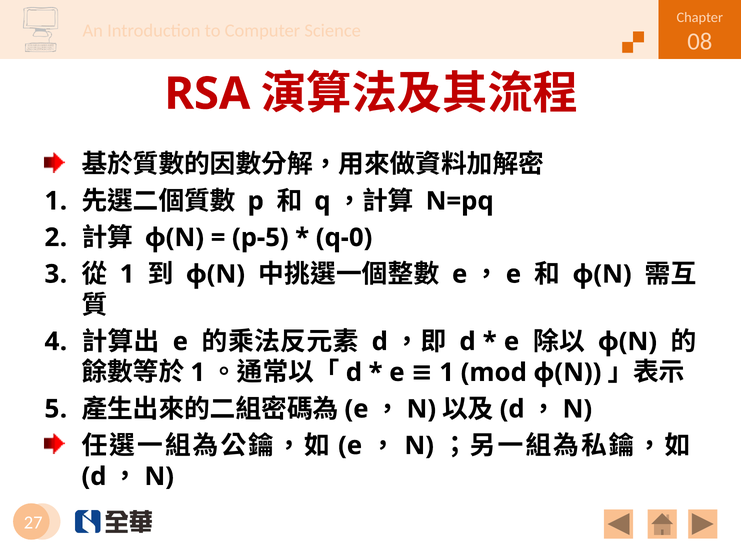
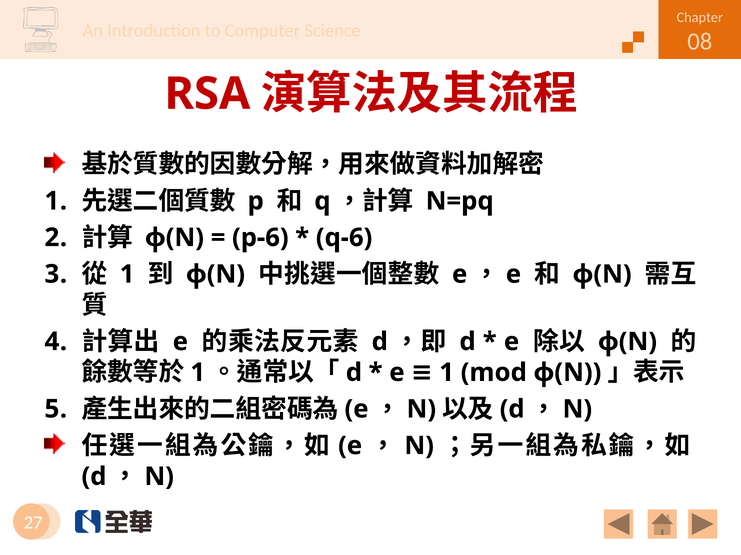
p-5: p-5 -> p-6
q-0: q-0 -> q-6
